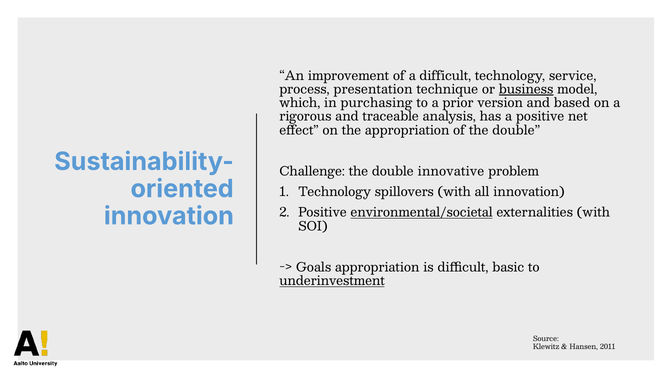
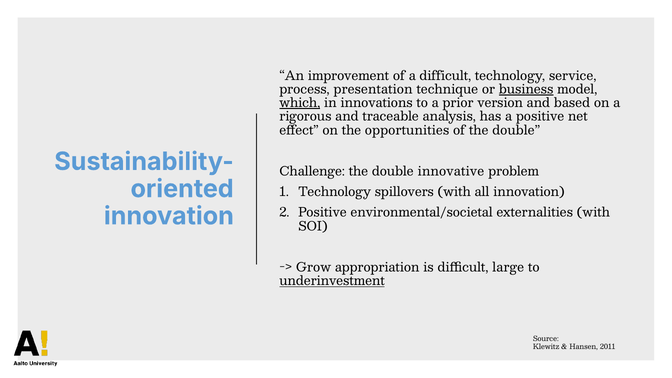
which underline: none -> present
purchasing: purchasing -> innovations
the appropriation: appropriation -> opportunities
environmental/societal underline: present -> none
Goals: Goals -> Grow
basic: basic -> large
